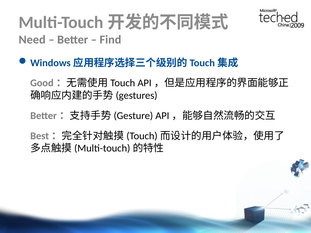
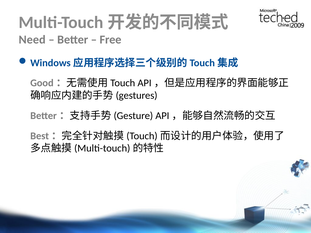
Find: Find -> Free
